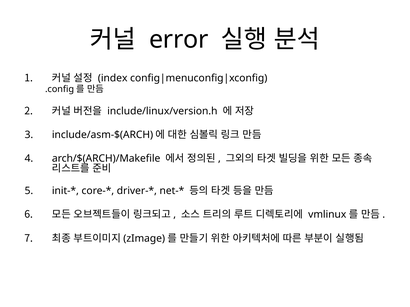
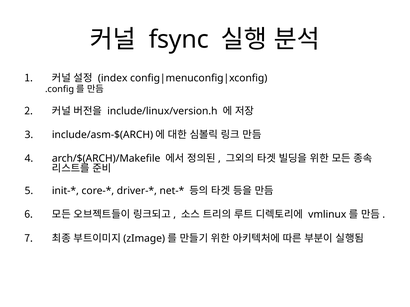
error: error -> fsync
